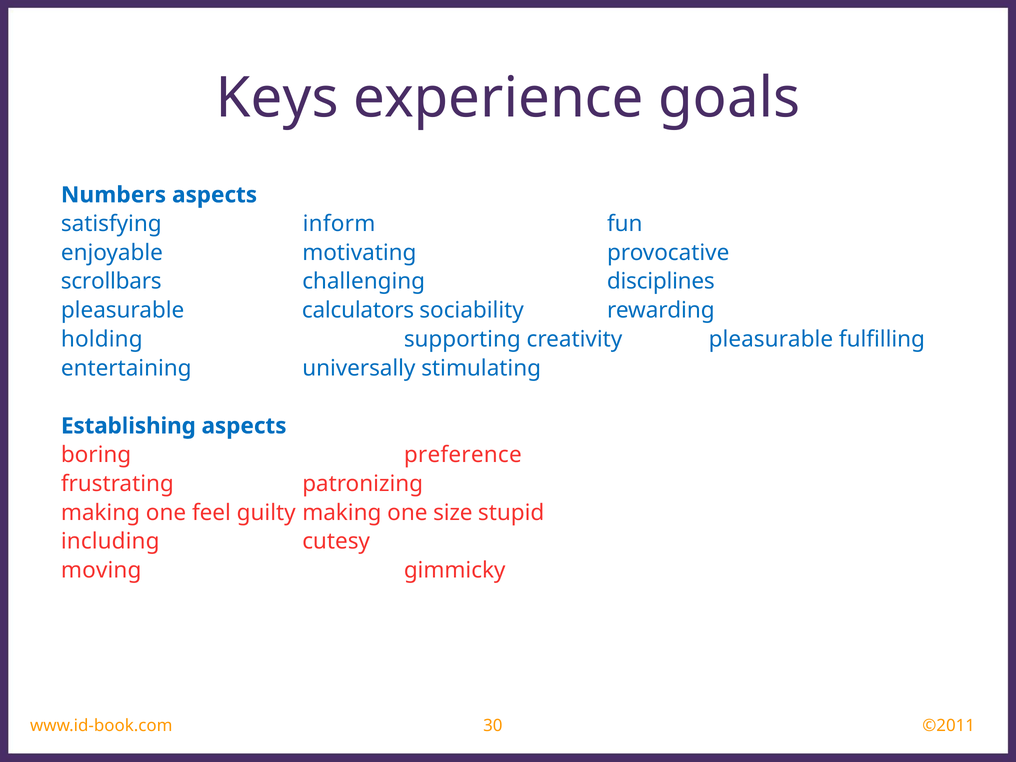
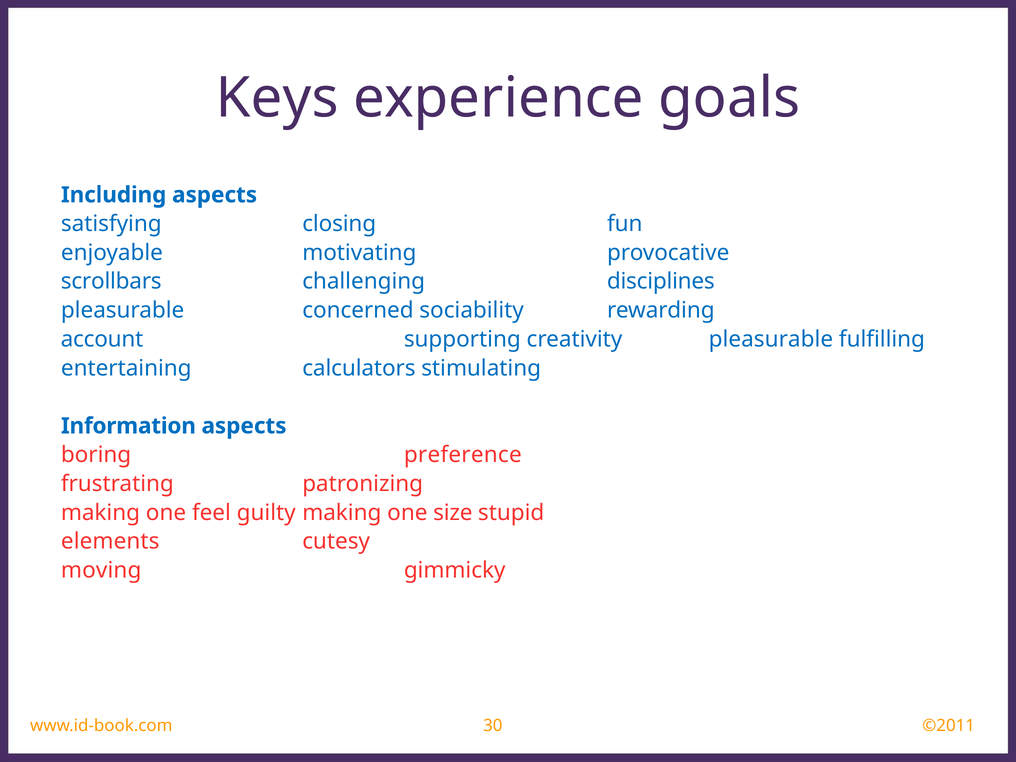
Numbers: Numbers -> Including
inform: inform -> closing
calculators: calculators -> concerned
holding: holding -> account
universally: universally -> calculators
Establishing: Establishing -> Information
including: including -> elements
